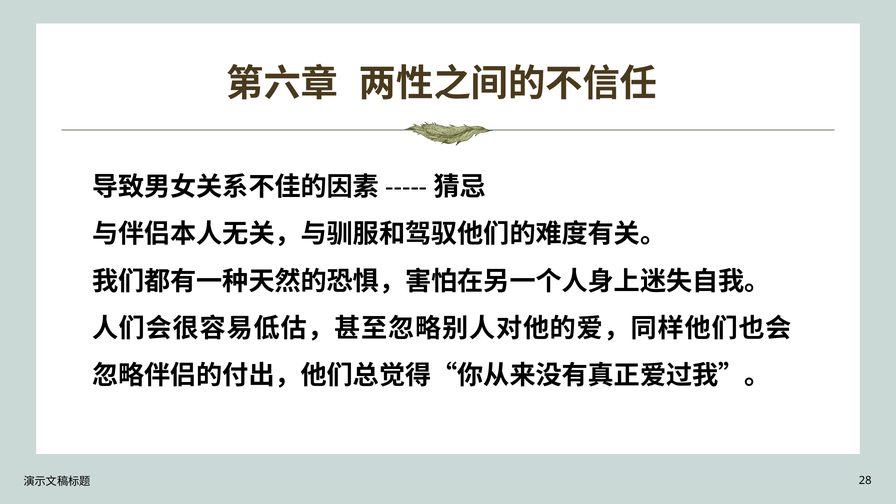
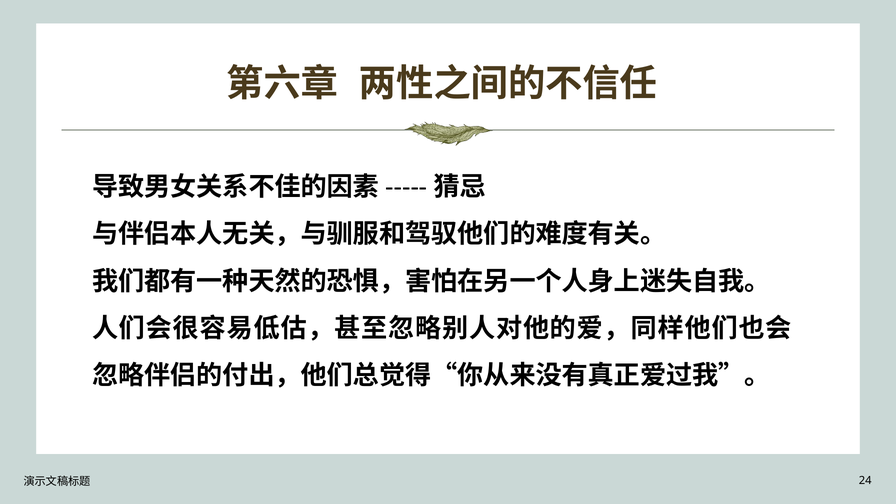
28: 28 -> 24
